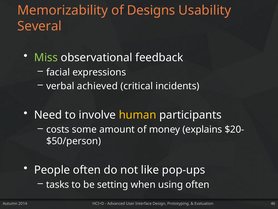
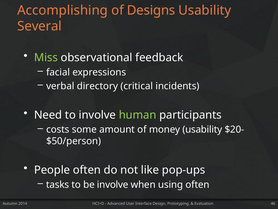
Memorizability: Memorizability -> Accomplishing
achieved: achieved -> directory
human colour: yellow -> light green
money explains: explains -> usability
be setting: setting -> involve
